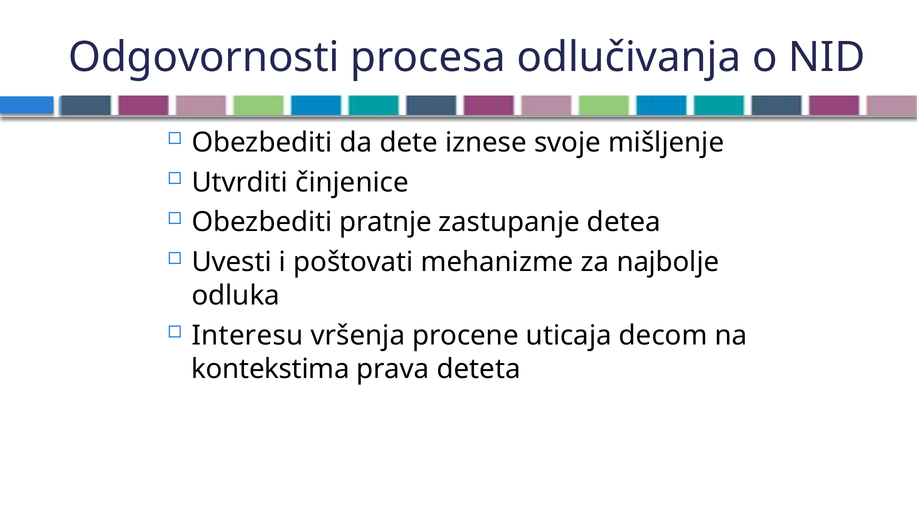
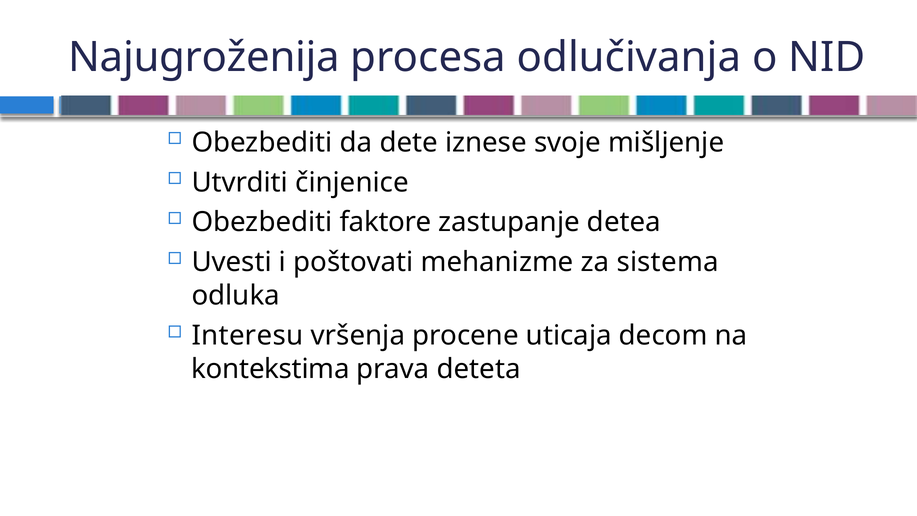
Odgovornosti: Odgovornosti -> Najugroženija
pratnje: pratnje -> faktore
najbolje: najbolje -> sistema
